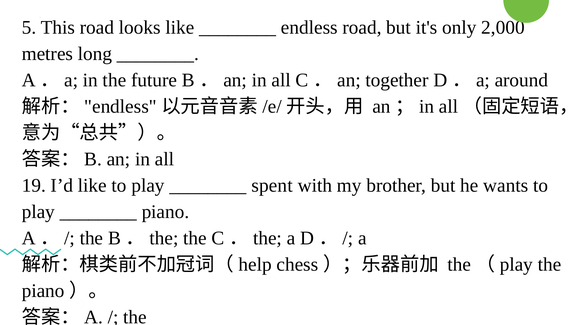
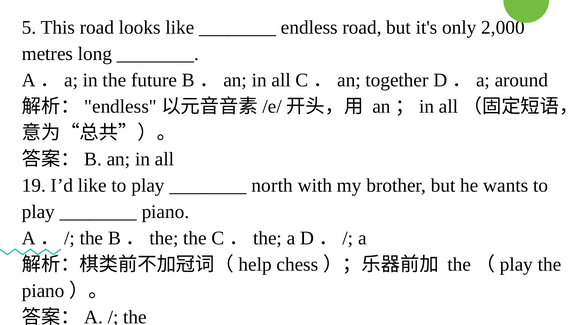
spent: spent -> north
